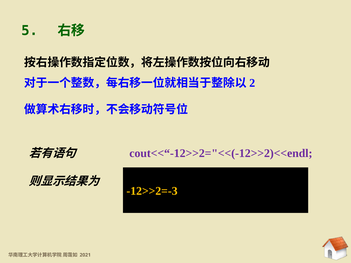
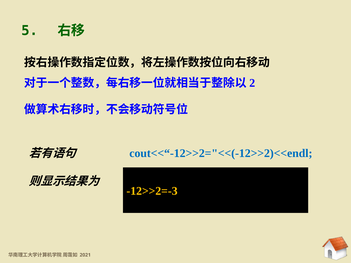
cout<<“-12>>2="<<(-12>>2)<<endl colour: purple -> blue
